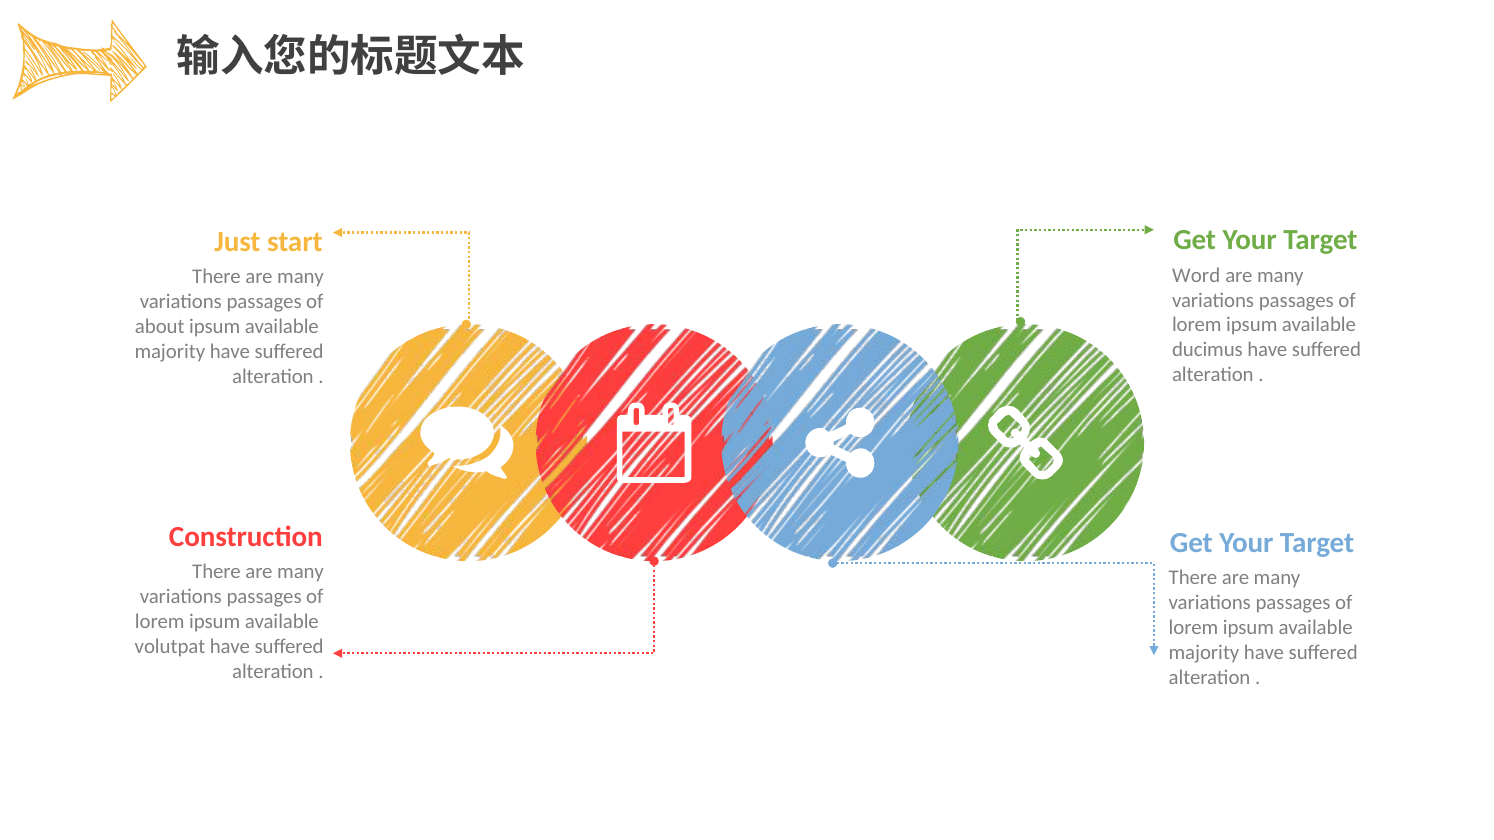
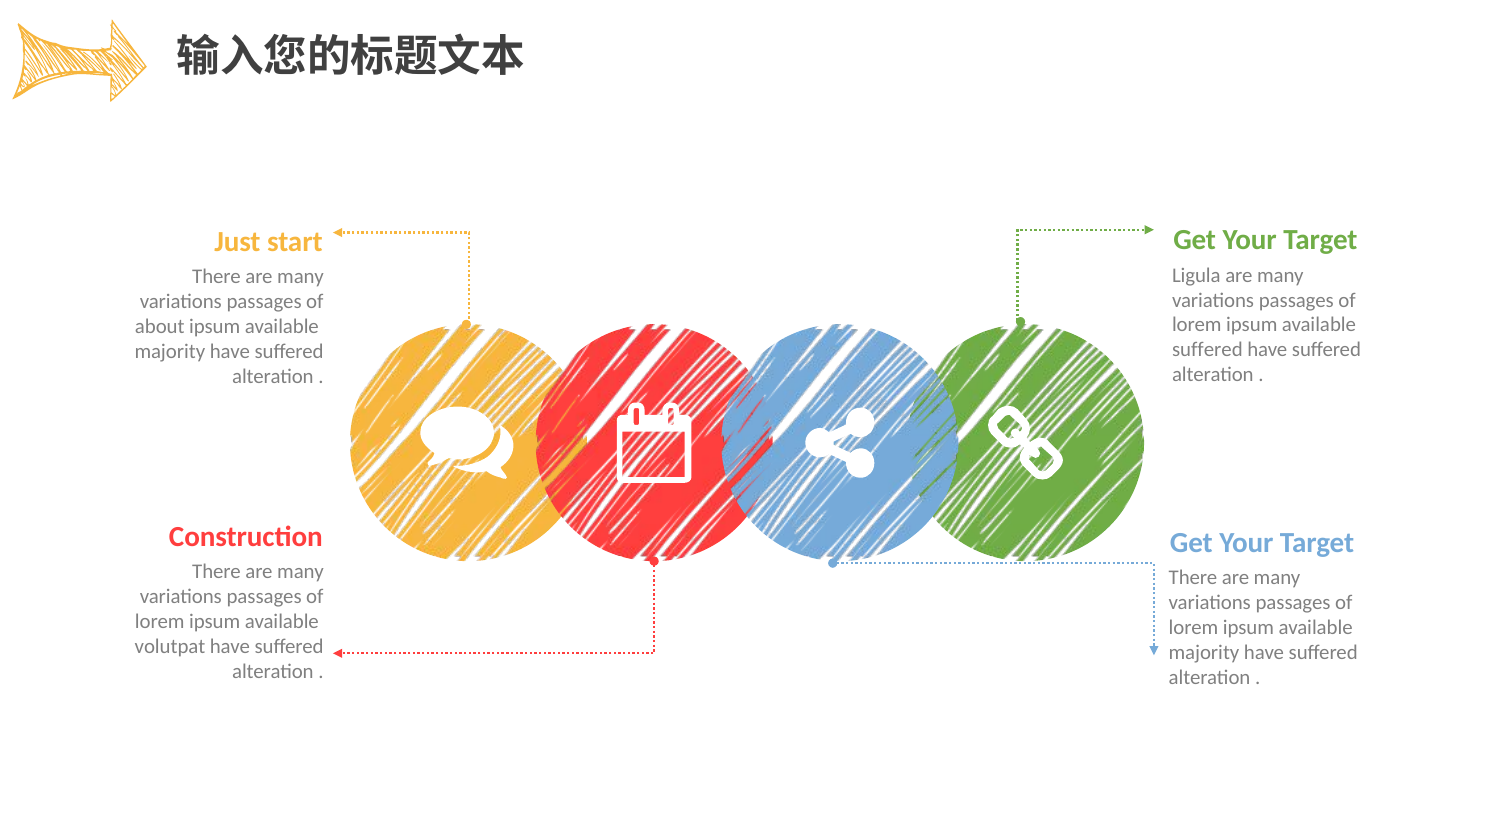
Word: Word -> Ligula
ducimus at (1207, 350): ducimus -> suffered
